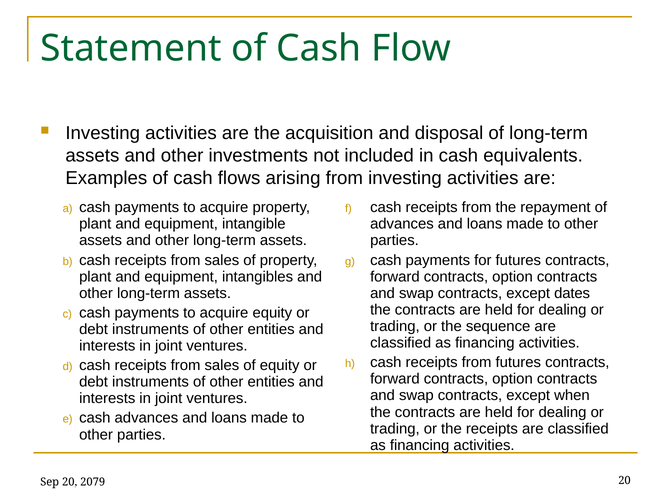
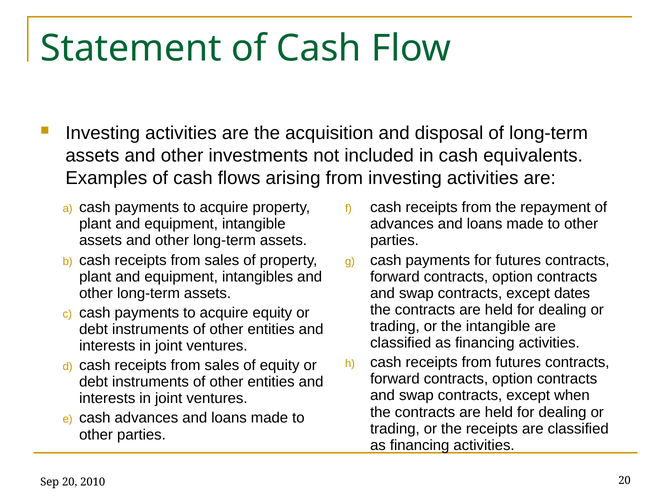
the sequence: sequence -> intangible
2079: 2079 -> 2010
